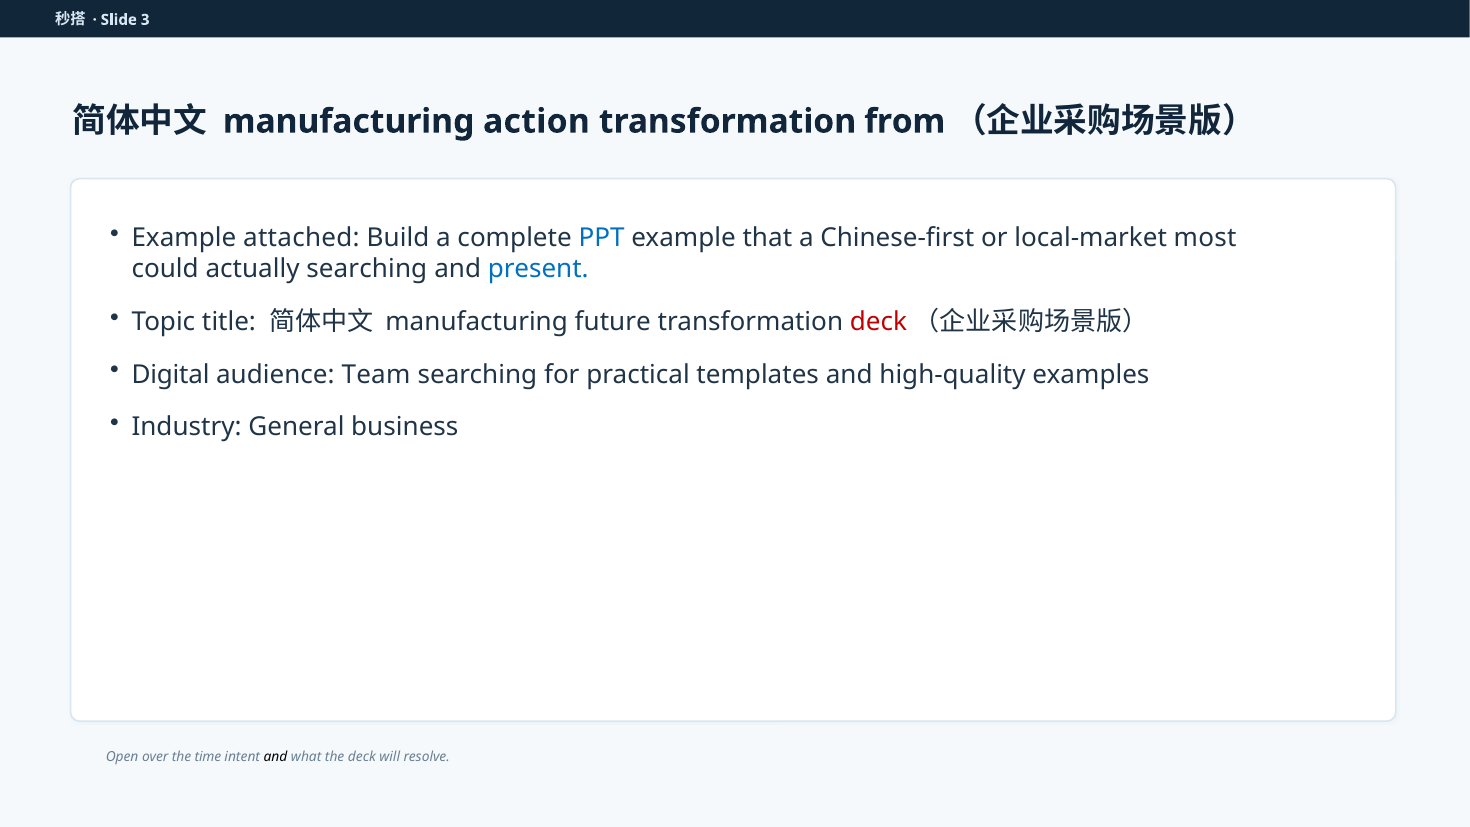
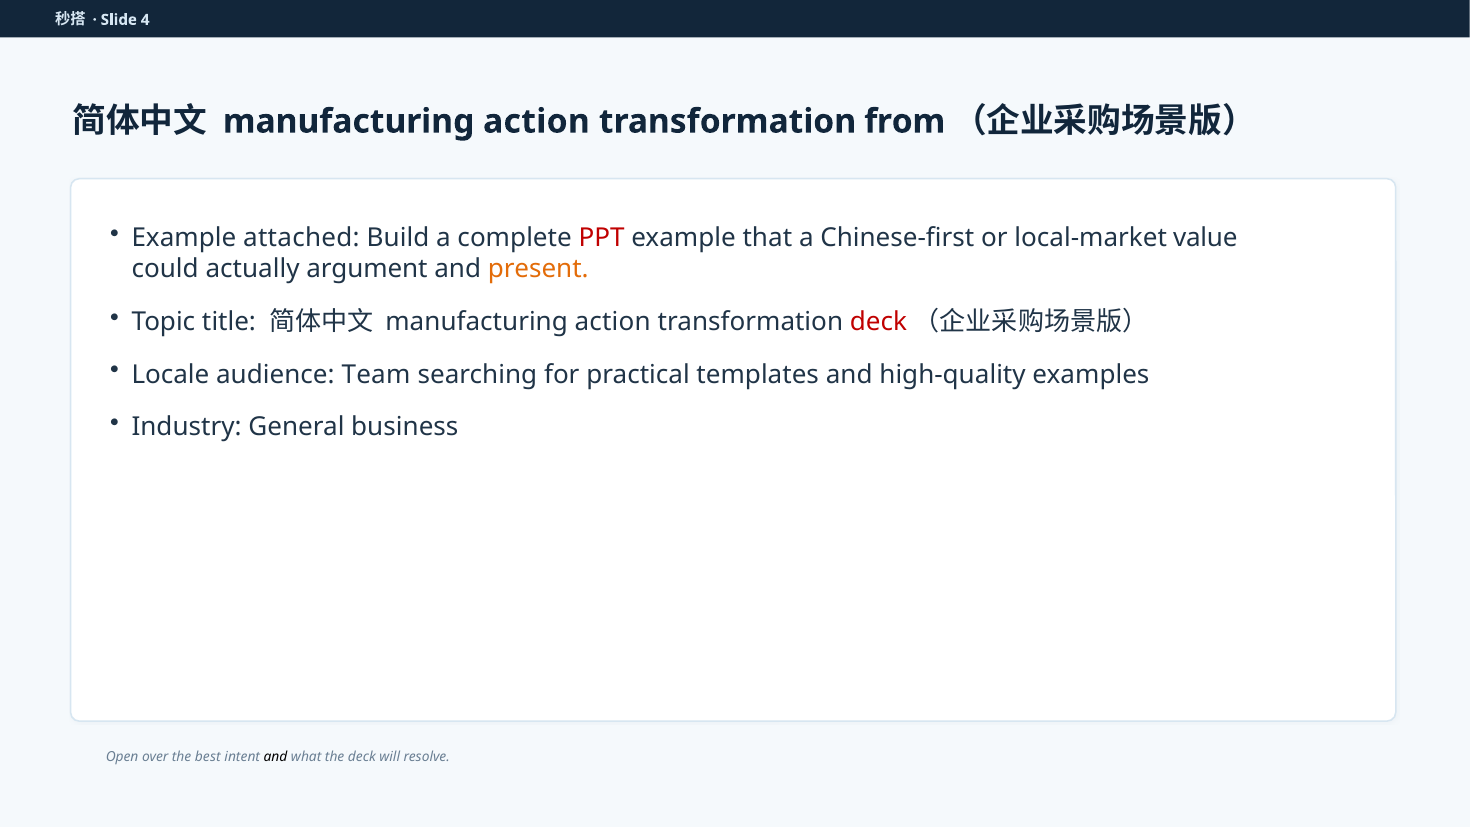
3: 3 -> 4
PPT colour: blue -> red
most: most -> value
actually searching: searching -> argument
present colour: blue -> orange
future at (613, 322): future -> action
Digital: Digital -> Locale
time: time -> best
